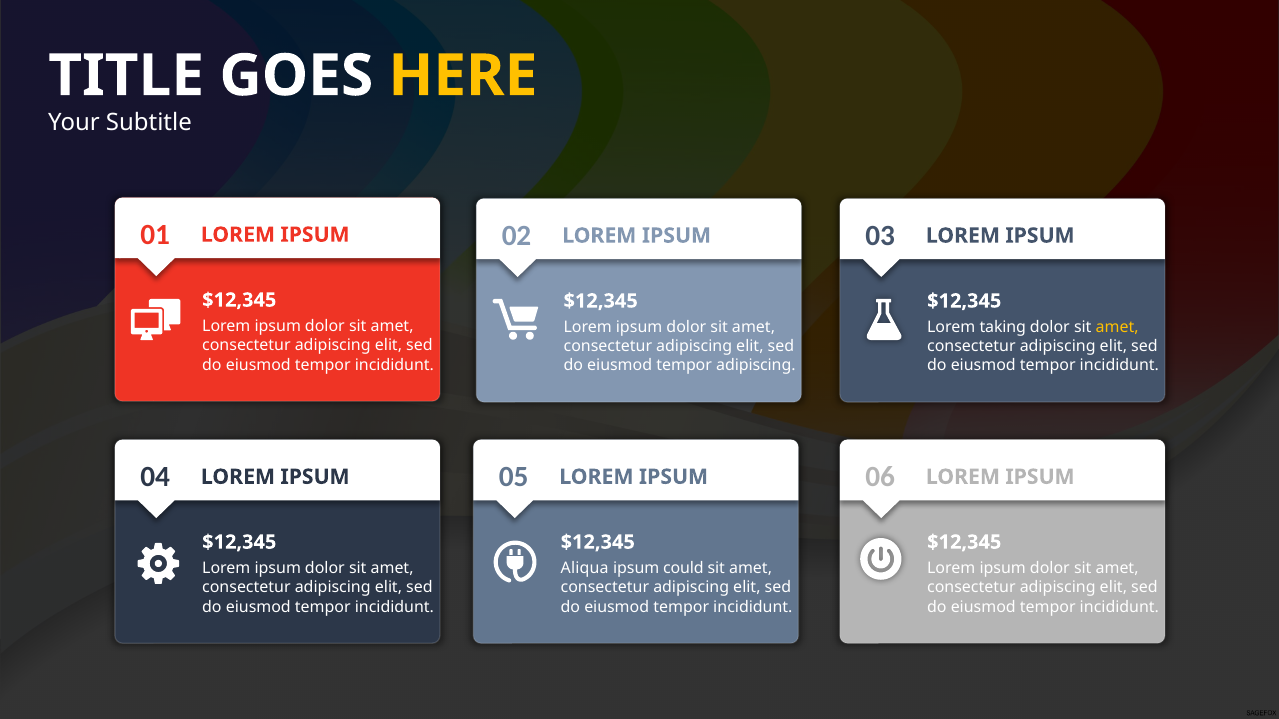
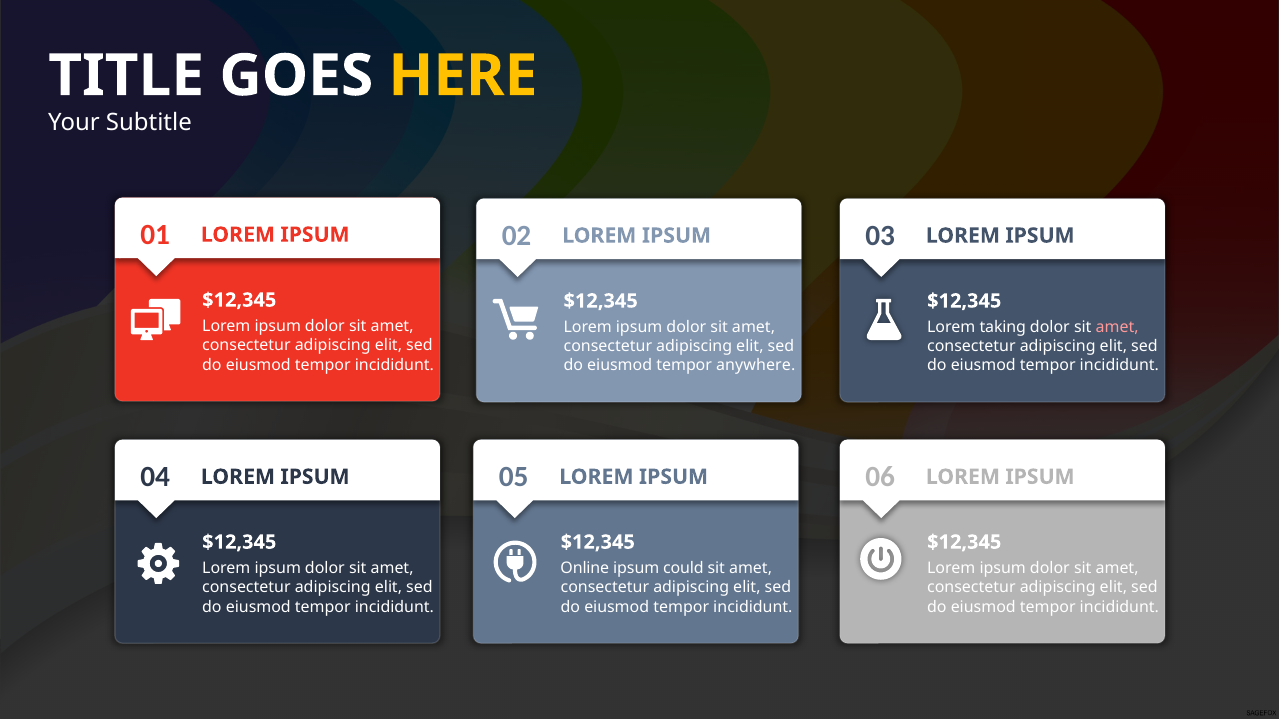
amet at (1117, 328) colour: yellow -> pink
tempor adipiscing: adipiscing -> anywhere
Aliqua: Aliqua -> Online
